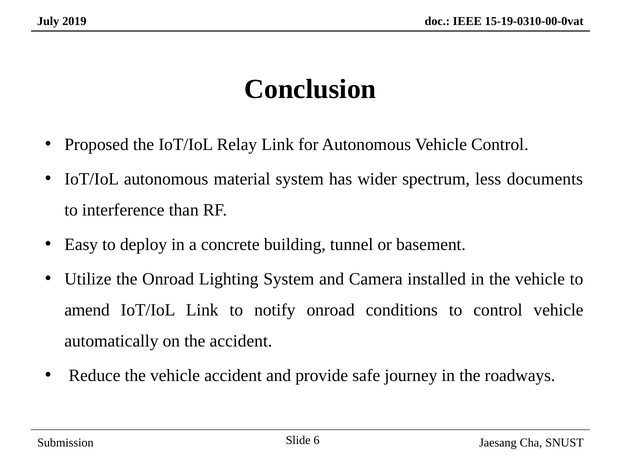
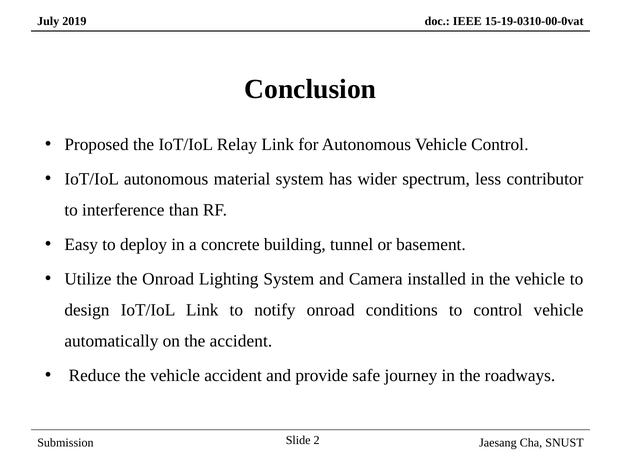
documents: documents -> contributor
amend: amend -> design
6: 6 -> 2
